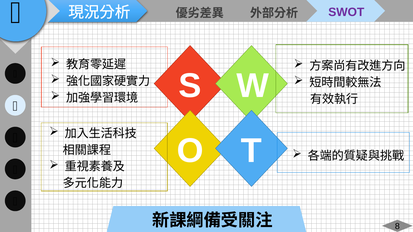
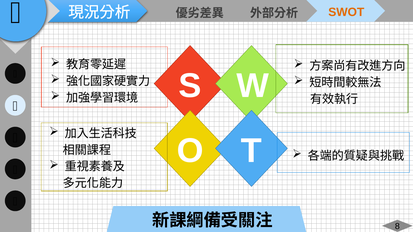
SWOT colour: purple -> orange
